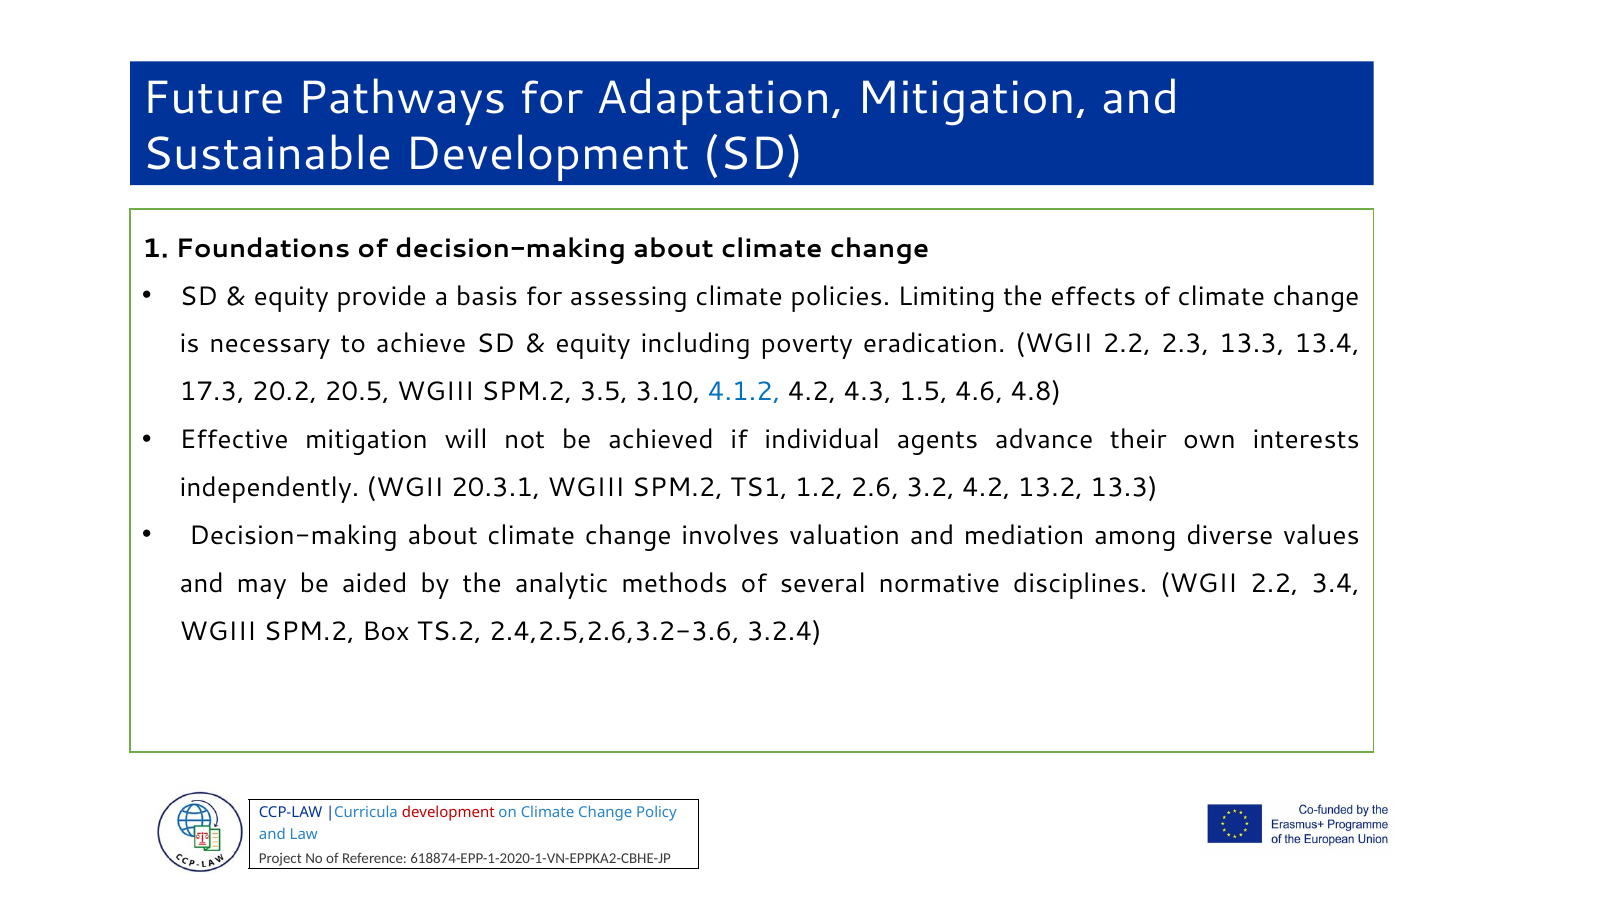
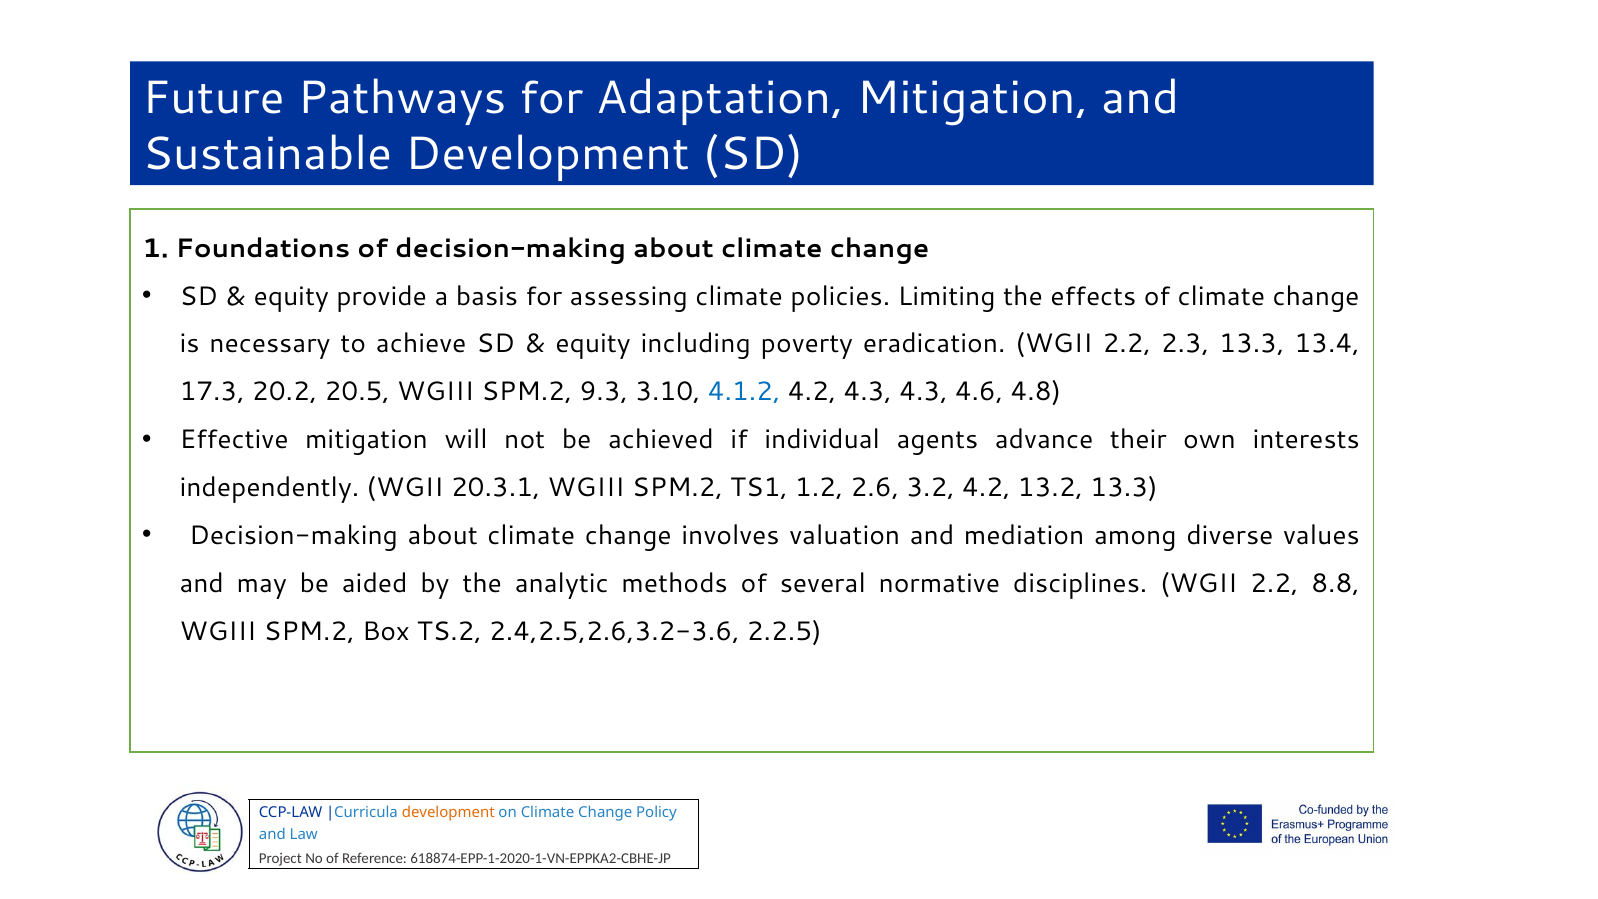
3.5: 3.5 -> 9.3
4.3 1.5: 1.5 -> 4.3
3.4: 3.4 -> 8.8
3.2.4: 3.2.4 -> 2.2.5
development at (448, 812) colour: red -> orange
